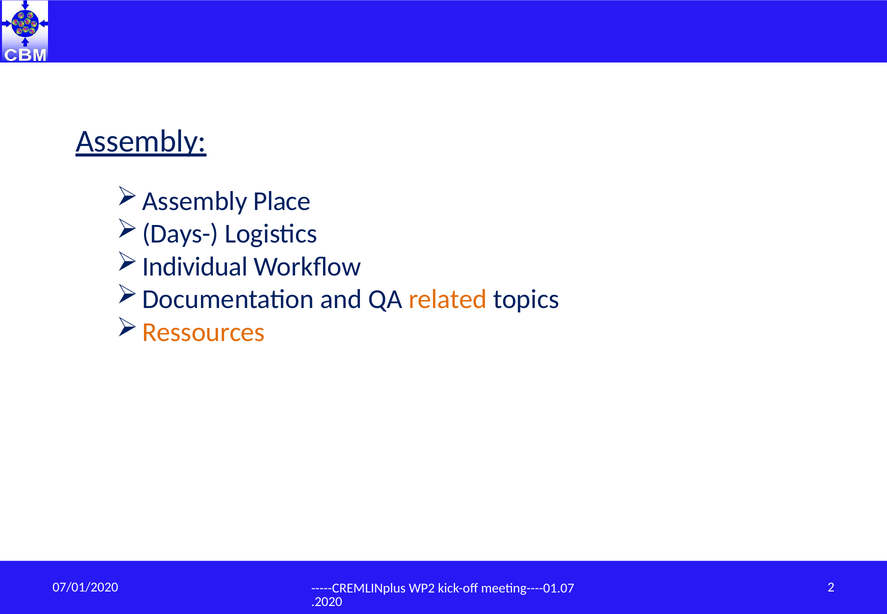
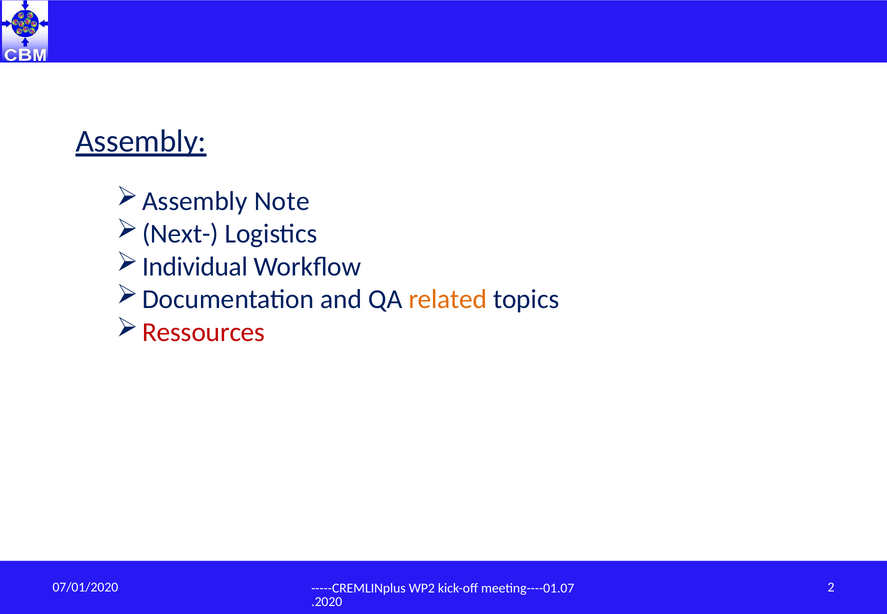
Place: Place -> Note
Days-: Days- -> Next-
Ressources colour: orange -> red
